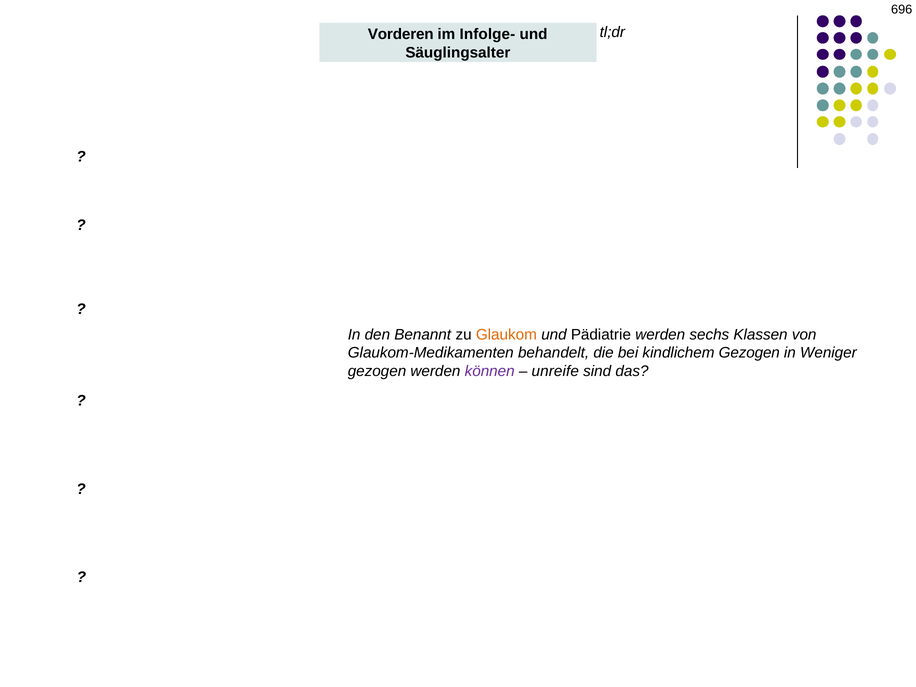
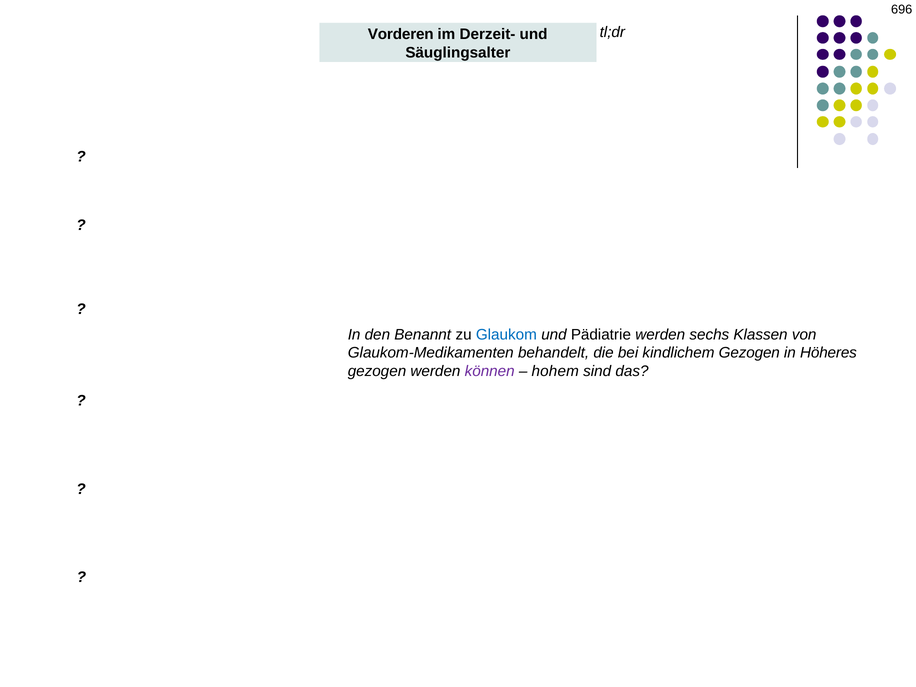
Infolge-: Infolge- -> Derzeit-
Glaukom colour: orange -> blue
Weniger: Weniger -> Höheres
unreife: unreife -> hohem
